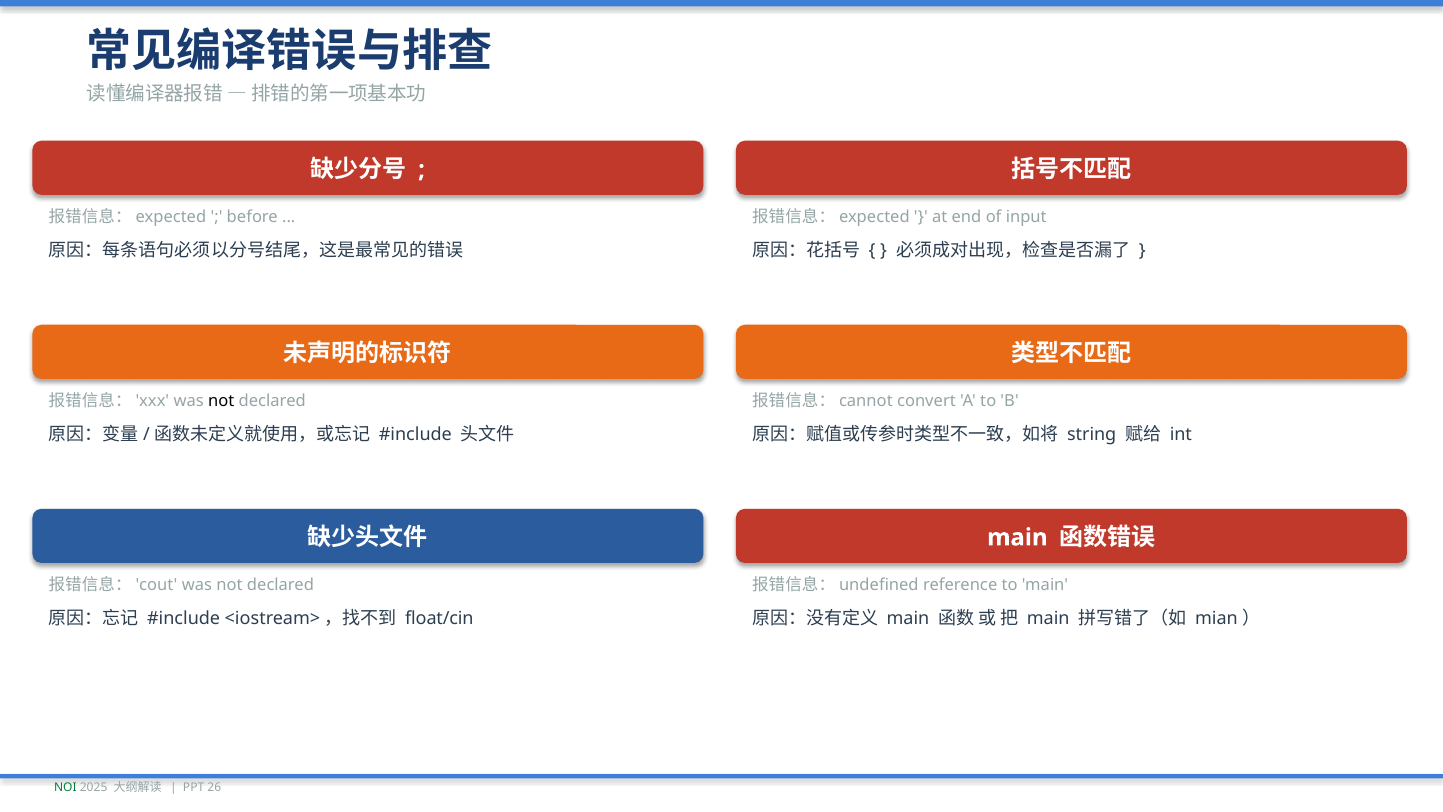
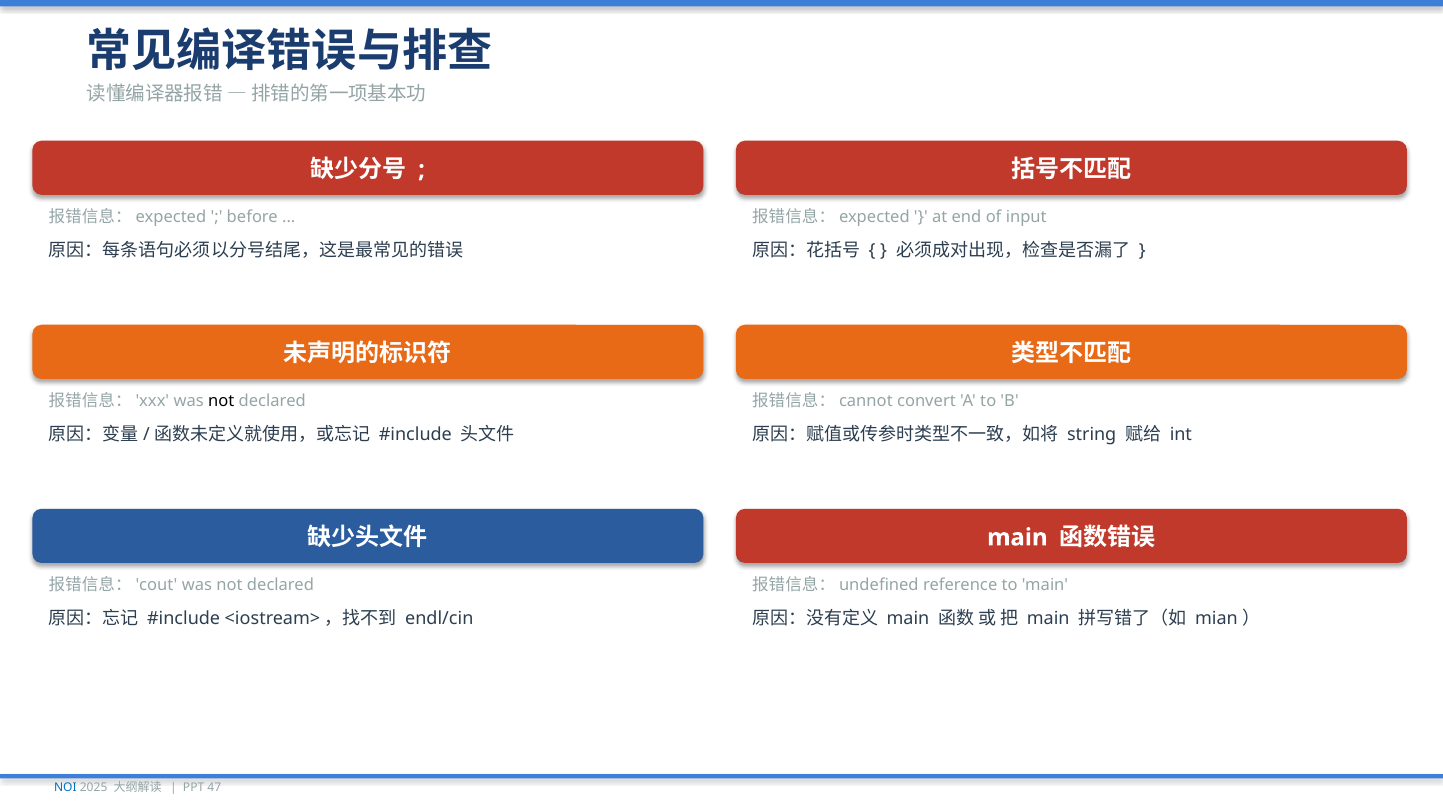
float/cin: float/cin -> endl/cin
NOI colour: green -> blue
26: 26 -> 47
